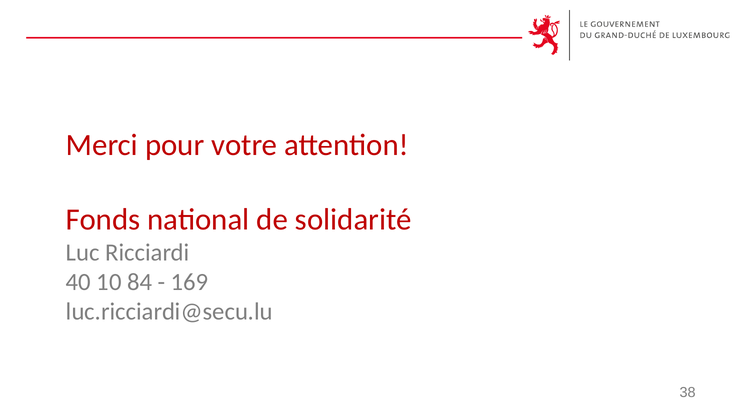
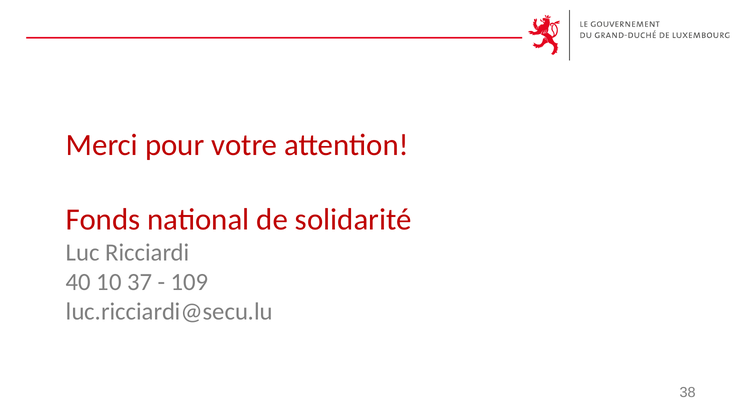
84: 84 -> 37
169: 169 -> 109
